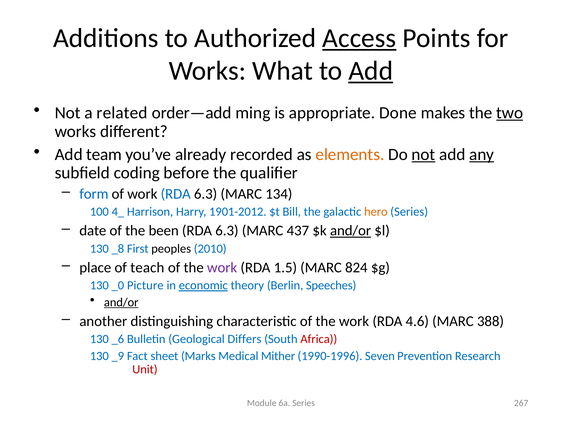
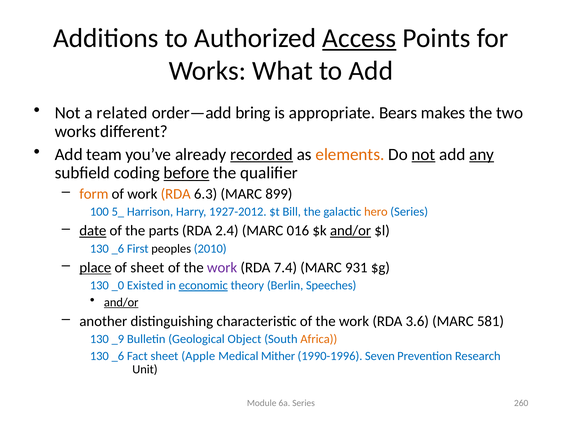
Add at (371, 71) underline: present -> none
ming: ming -> bring
Done: Done -> Bears
two underline: present -> none
recorded underline: none -> present
before underline: none -> present
form colour: blue -> orange
RDA at (176, 194) colour: blue -> orange
134: 134 -> 899
4_: 4_ -> 5_
1901-2012: 1901-2012 -> 1927-2012
date underline: none -> present
been: been -> parts
6.3 at (227, 230): 6.3 -> 2.4
437: 437 -> 016
_8 at (118, 248): _8 -> _6
place underline: none -> present
of teach: teach -> sheet
1.5: 1.5 -> 7.4
824: 824 -> 931
Picture: Picture -> Existed
4.6: 4.6 -> 3.6
388: 388 -> 581
_6: _6 -> _9
Differs: Differs -> Object
Africa colour: red -> orange
_9 at (118, 356): _9 -> _6
Marks: Marks -> Apple
Unit colour: red -> black
267: 267 -> 260
